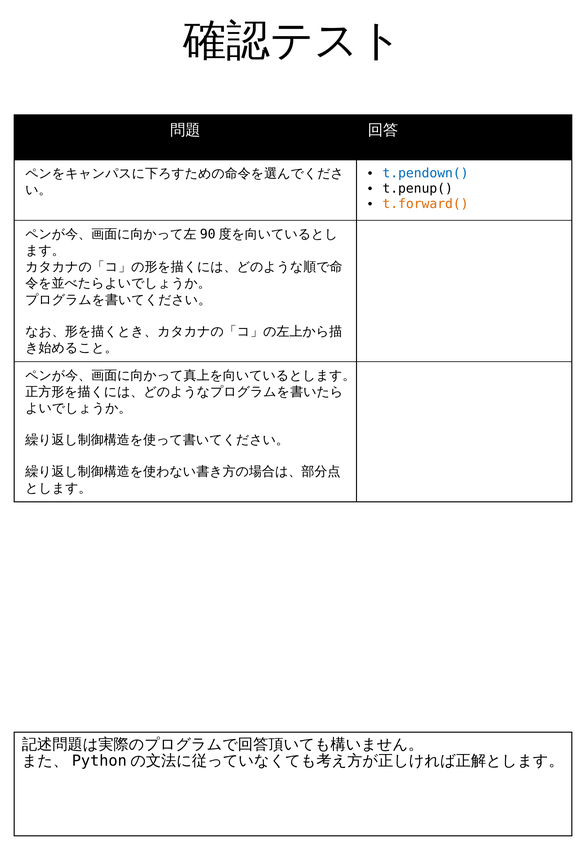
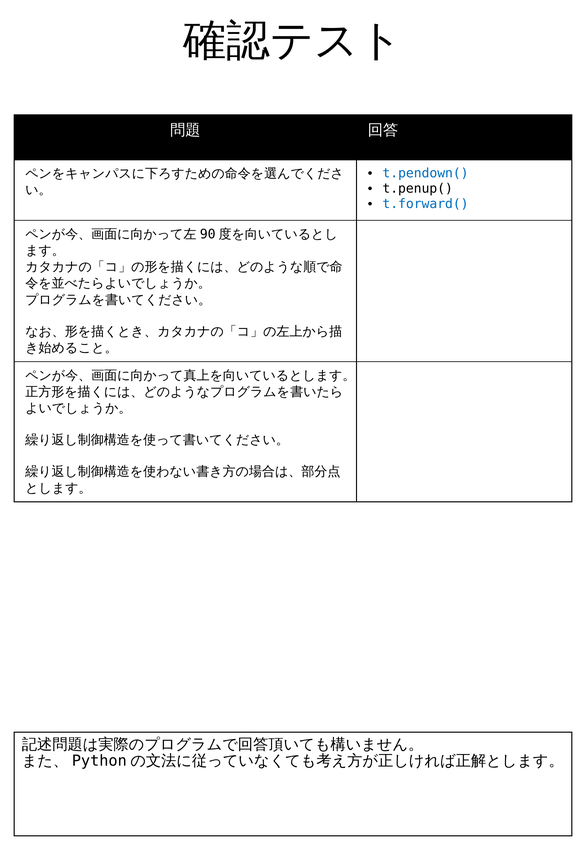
t.forward( colour: orange -> blue
